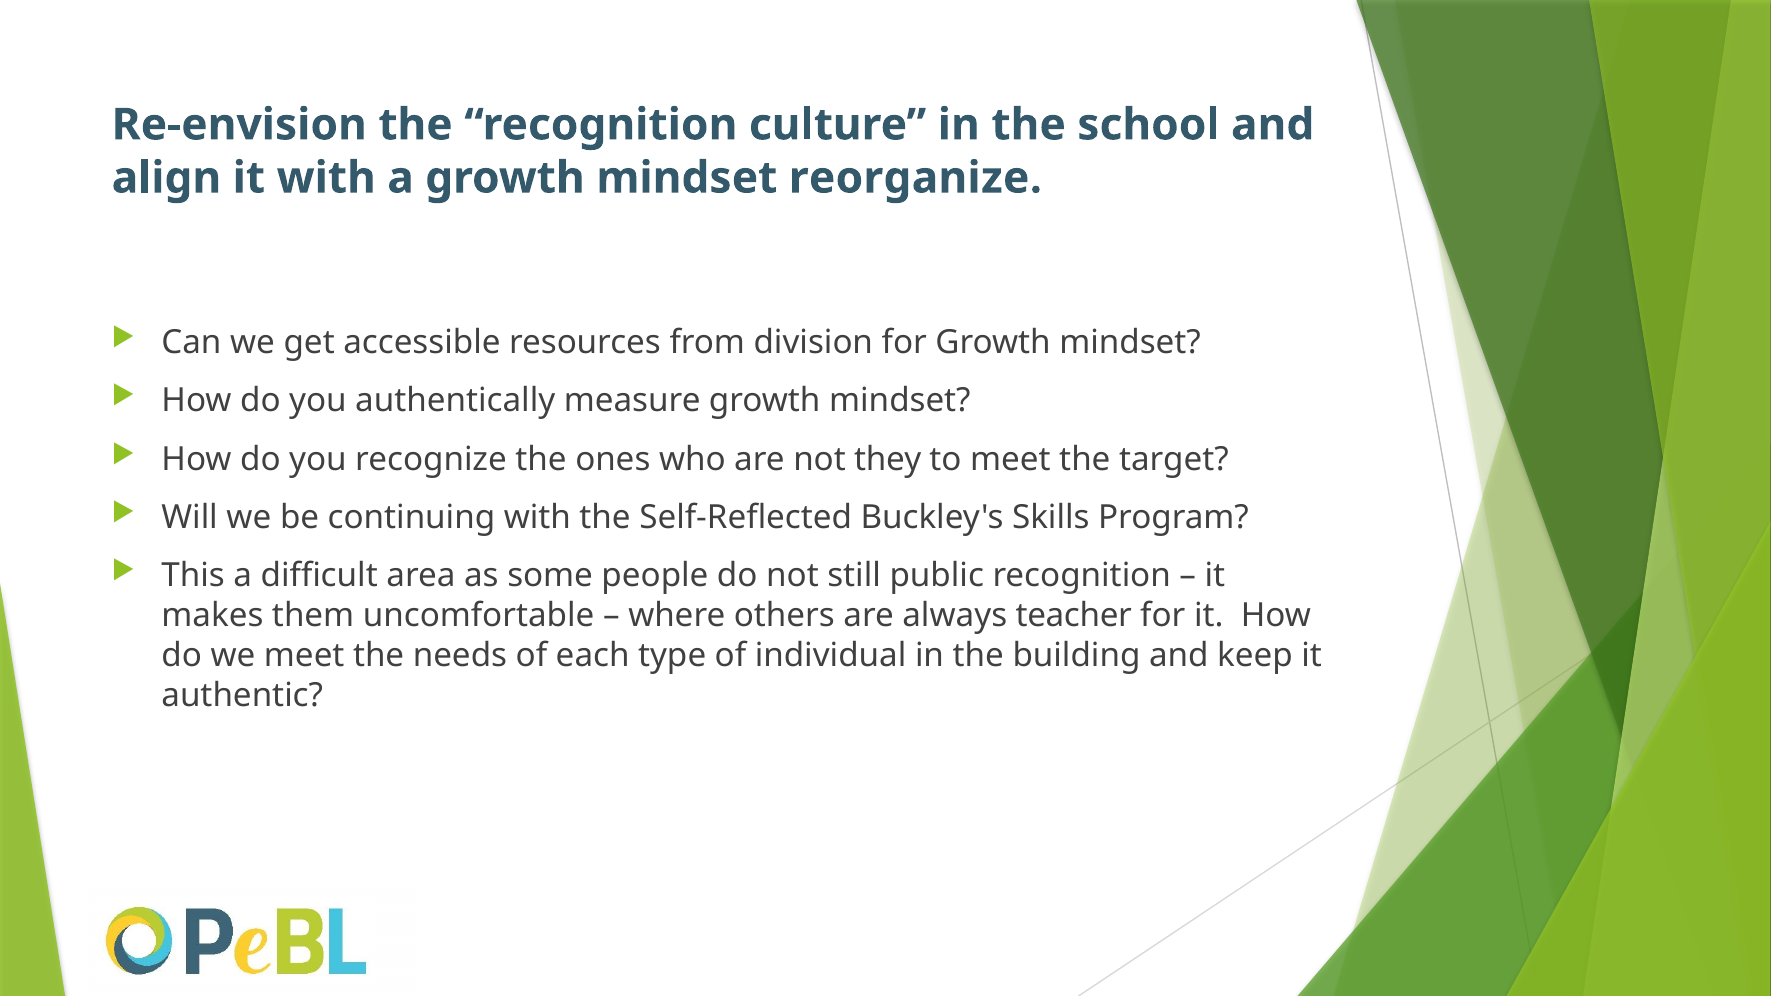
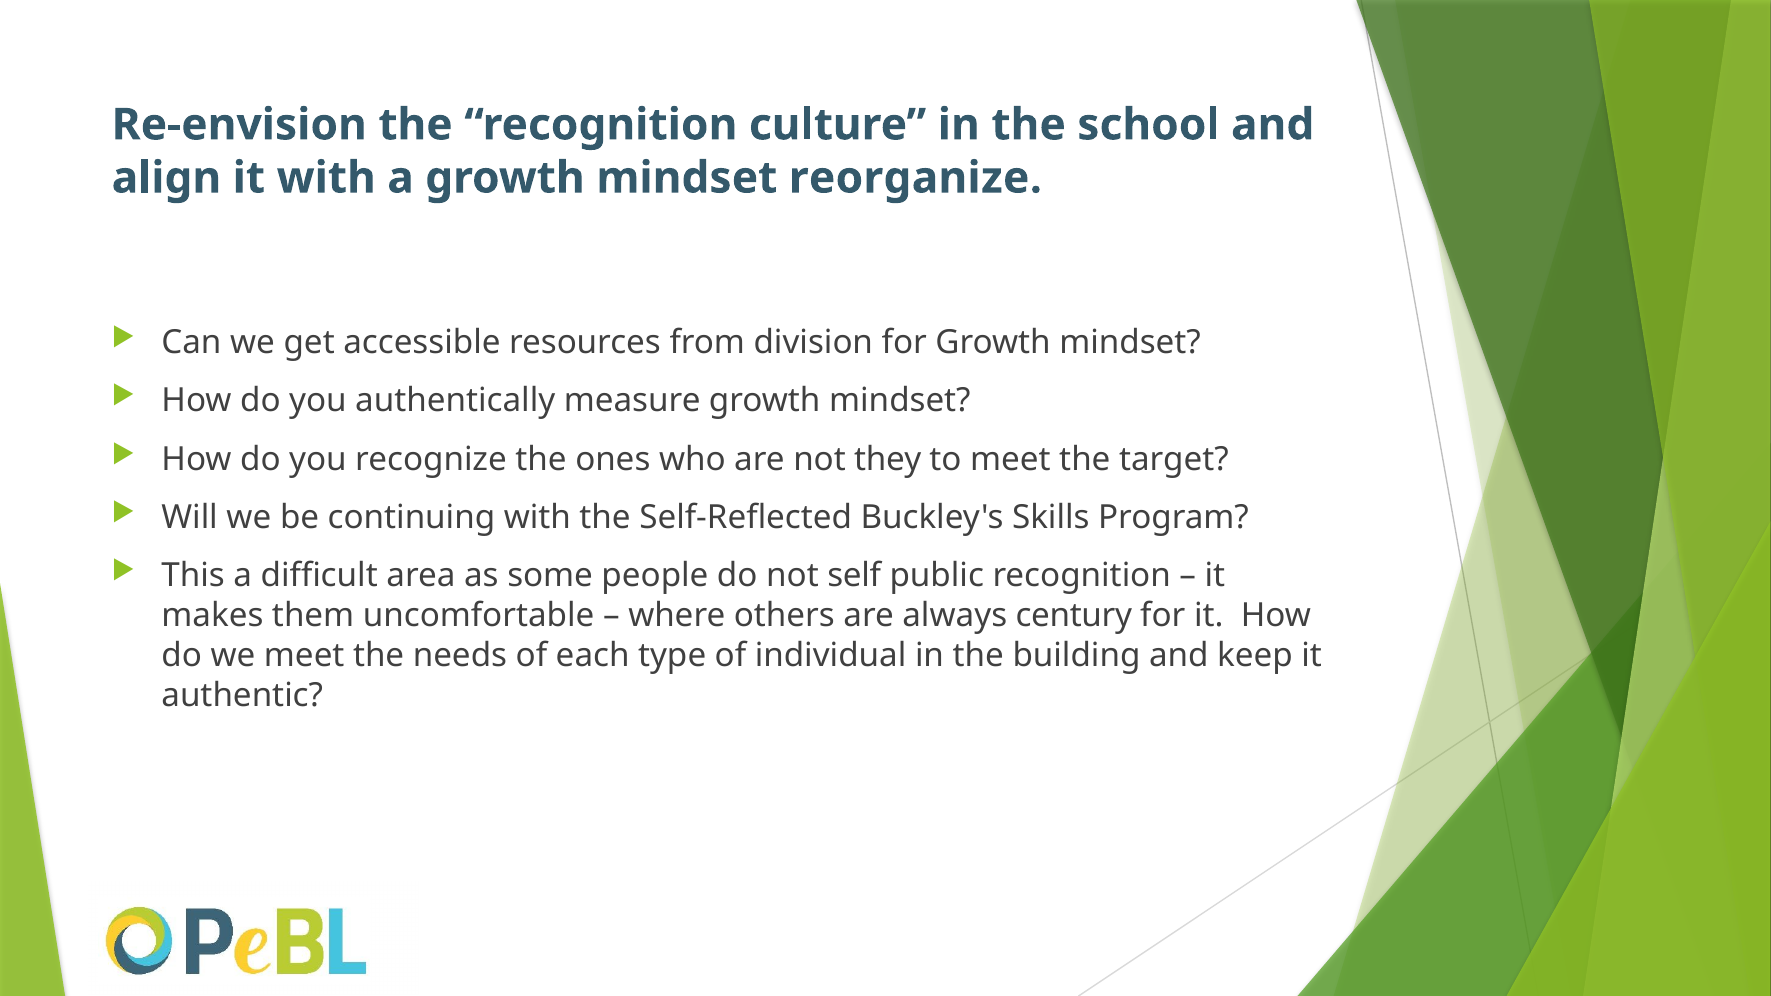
still: still -> self
teacher: teacher -> century
